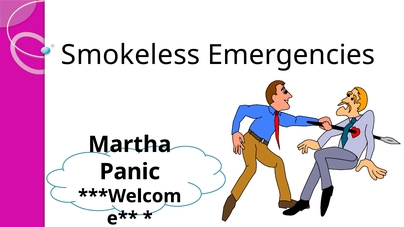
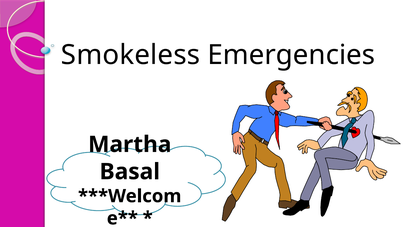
Panic: Panic -> Basal
